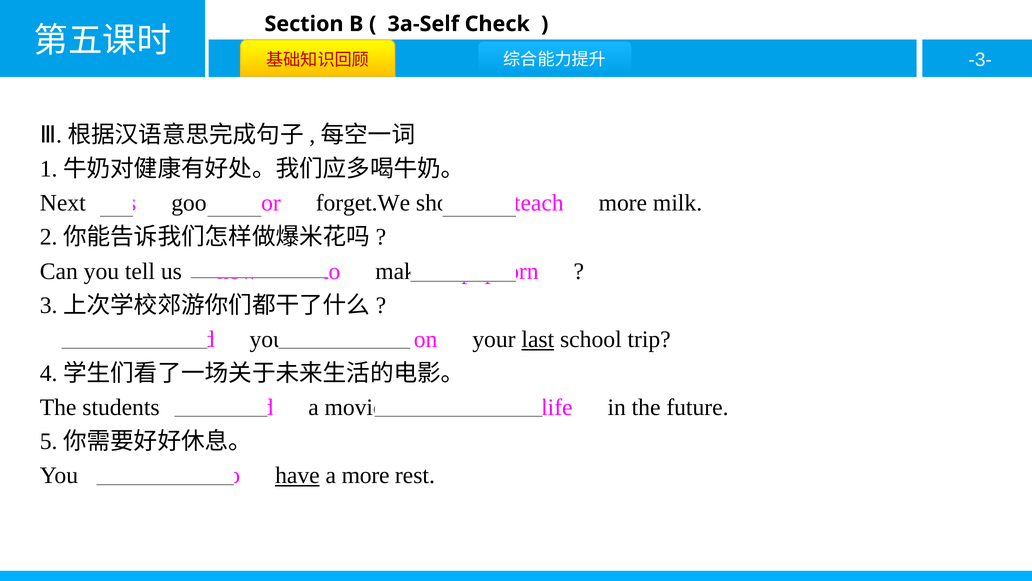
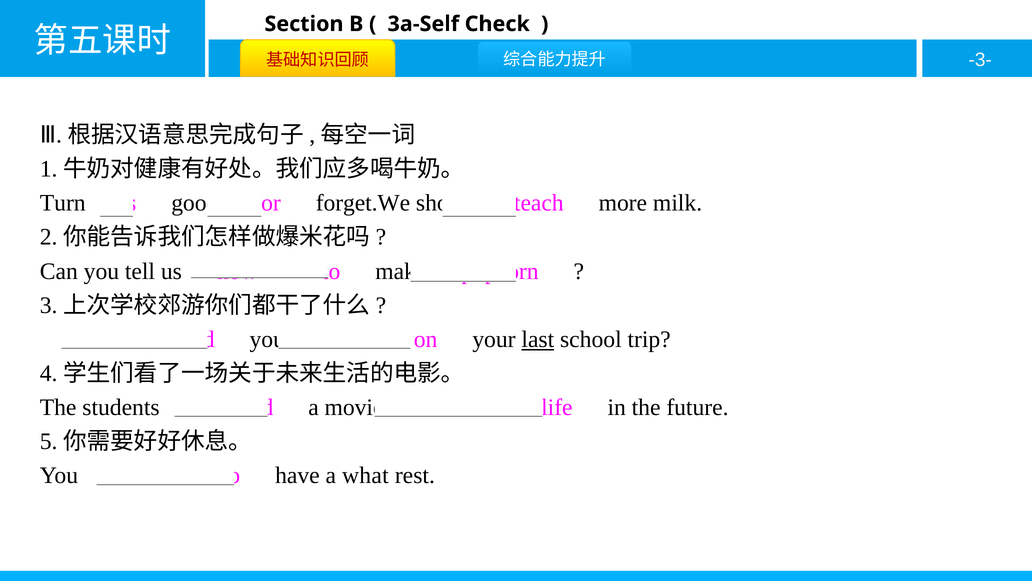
Next: Next -> Turn
have underline: present -> none
a more: more -> what
